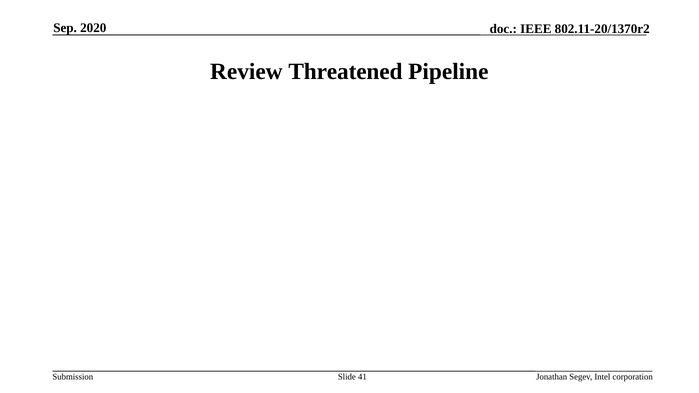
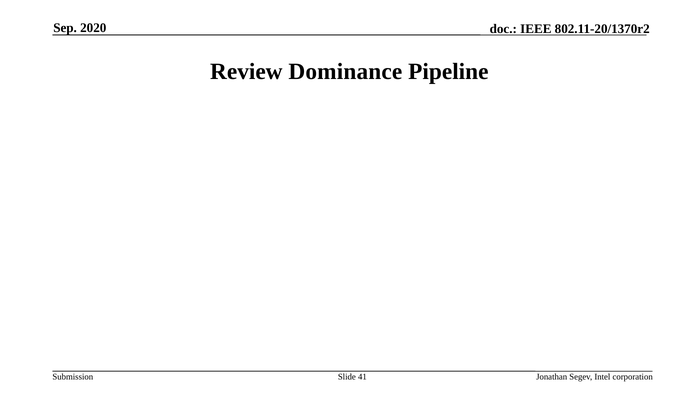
Threatened: Threatened -> Dominance
